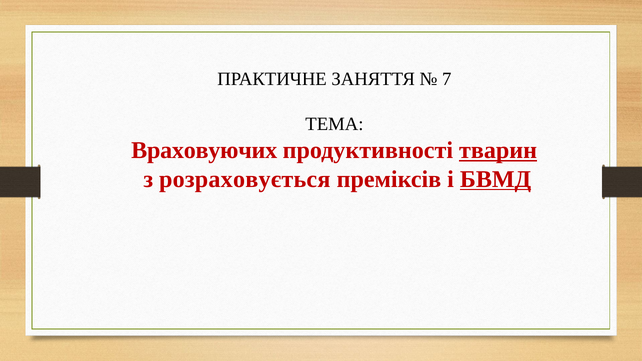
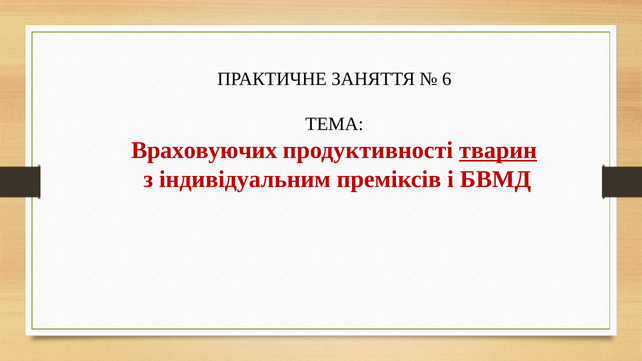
7: 7 -> 6
розраховується: розраховується -> індивідуальним
БВМД underline: present -> none
